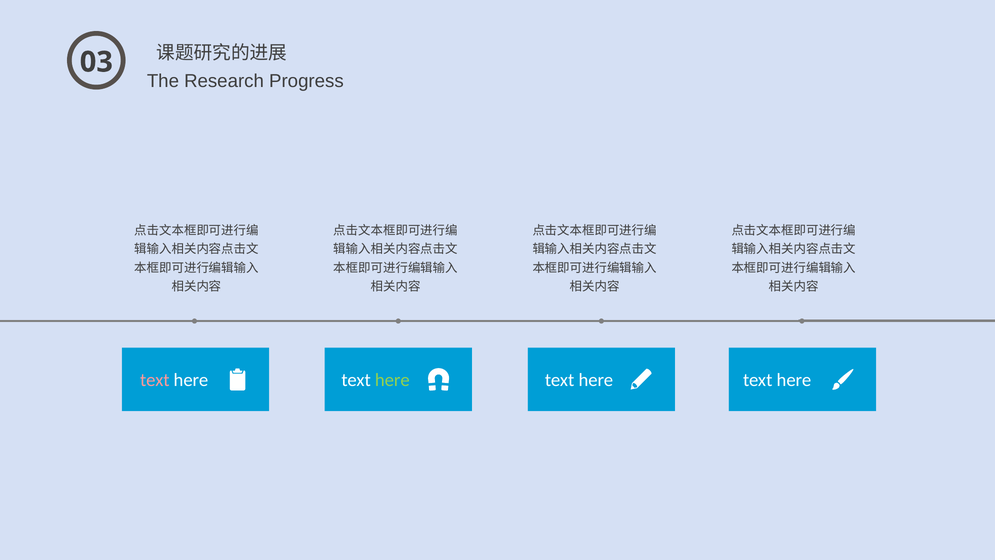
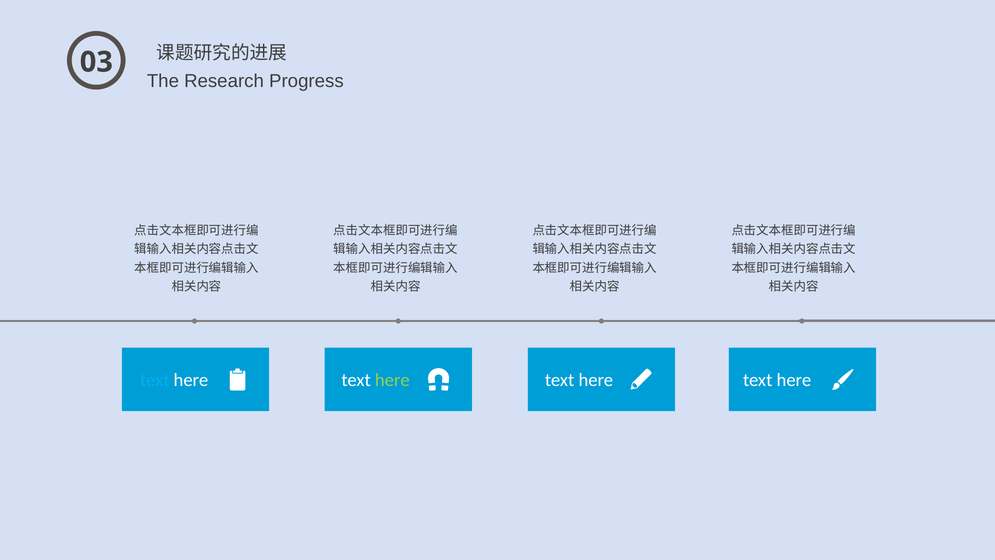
text at (155, 380) colour: pink -> light blue
